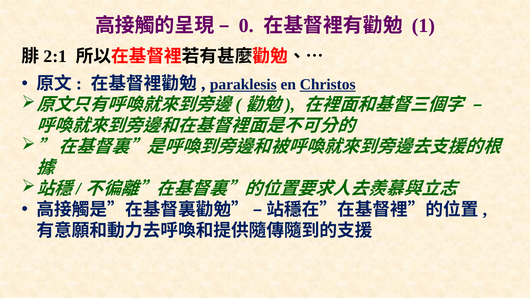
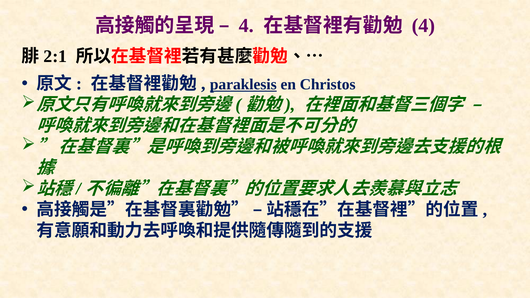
0 at (246, 25): 0 -> 4
1 at (423, 25): 1 -> 4
Christos underline: present -> none
